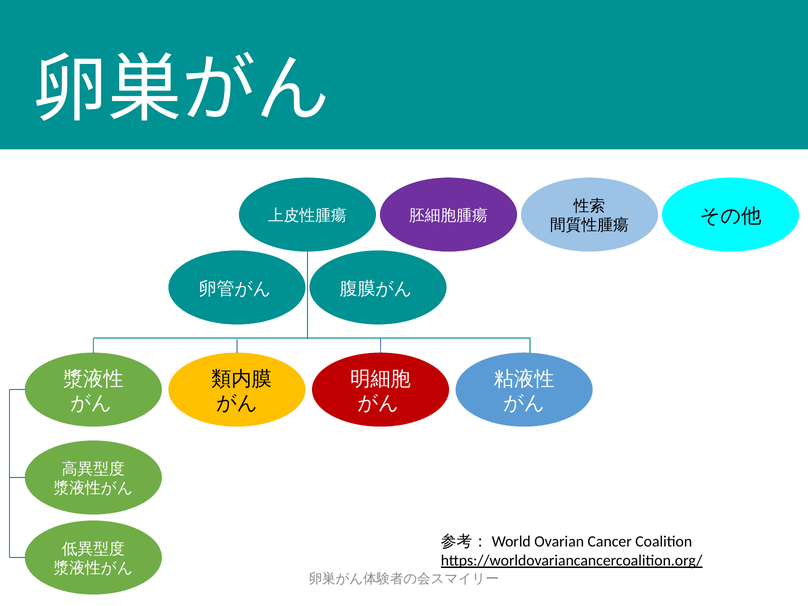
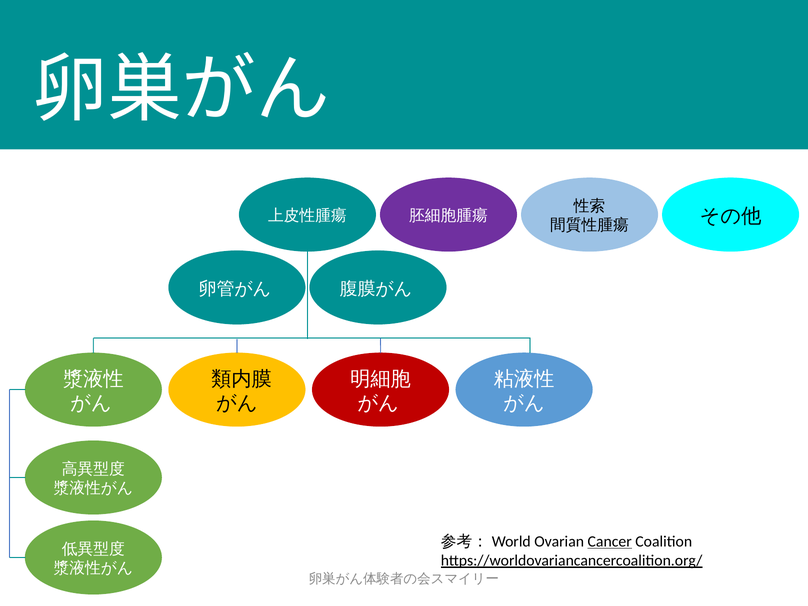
Cancer underline: none -> present
